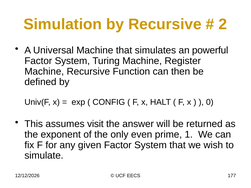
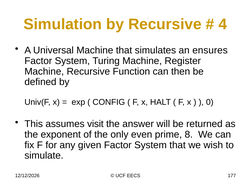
2: 2 -> 4
powerful: powerful -> ensures
1: 1 -> 8
